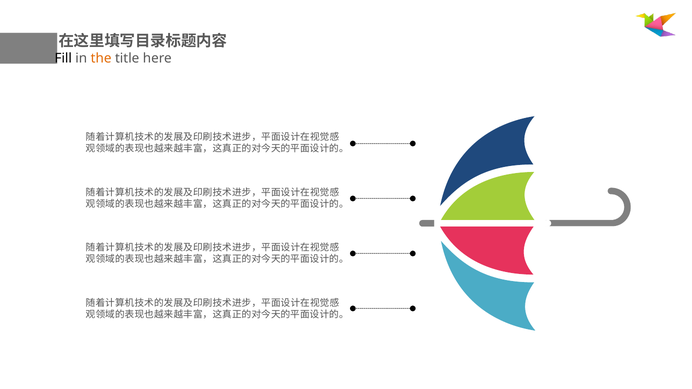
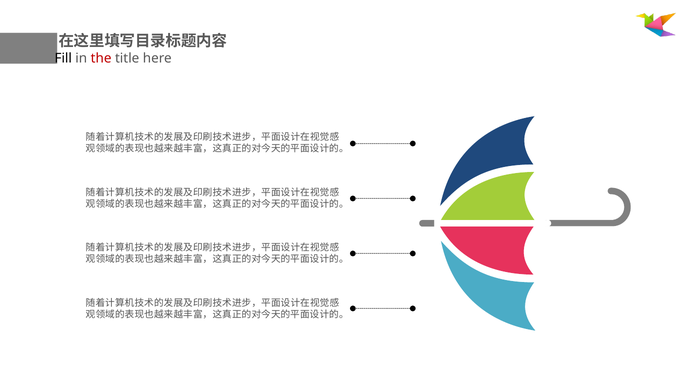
the colour: orange -> red
